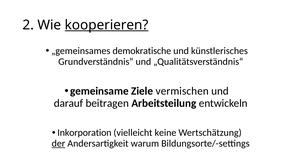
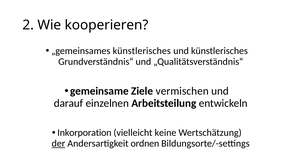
kooperieren underline: present -> none
„gemeinsames demokratische: demokratische -> künstlerisches
beitragen: beitragen -> einzelnen
warum: warum -> ordnen
